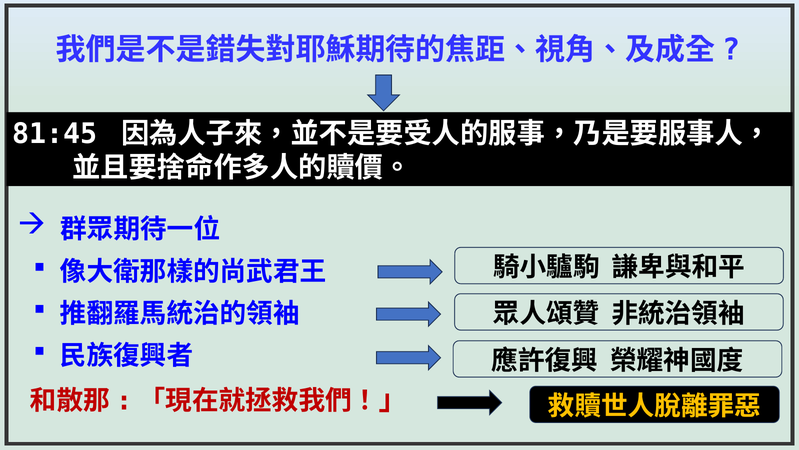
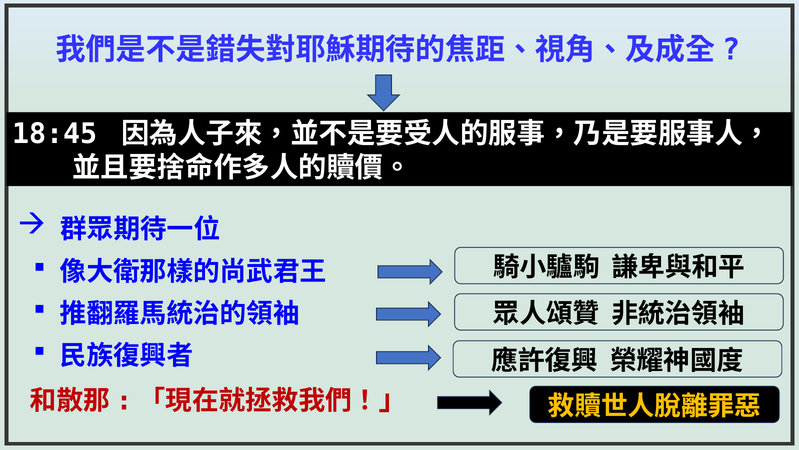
81:45: 81:45 -> 18:45
